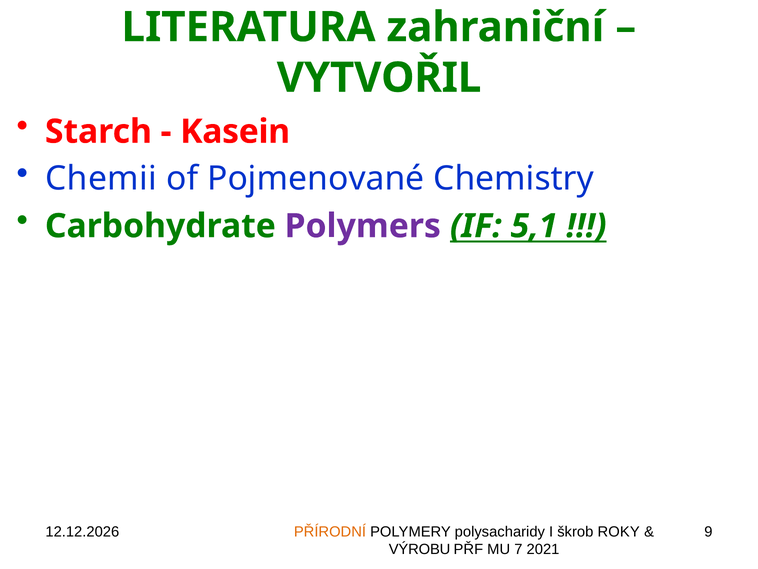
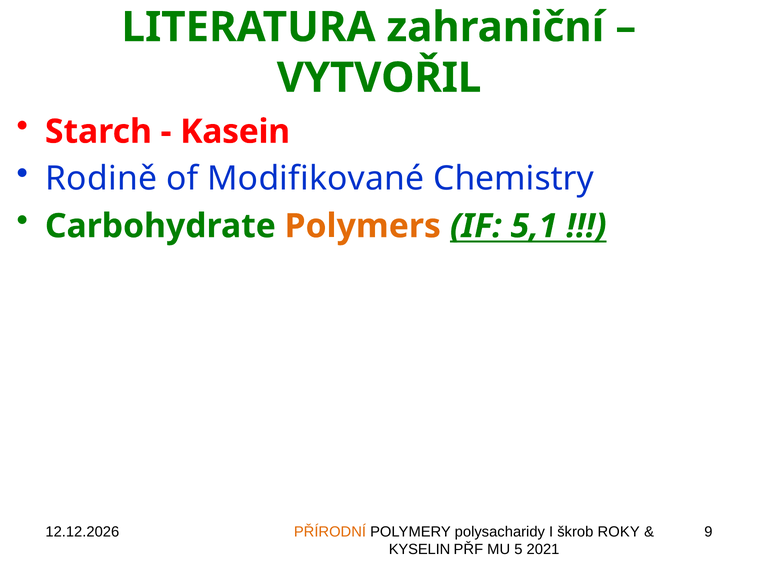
Chemii: Chemii -> Rodině
Pojmenované: Pojmenované -> Modifikované
Polymers colour: purple -> orange
VÝROBU: VÝROBU -> KYSELIN
7: 7 -> 5
